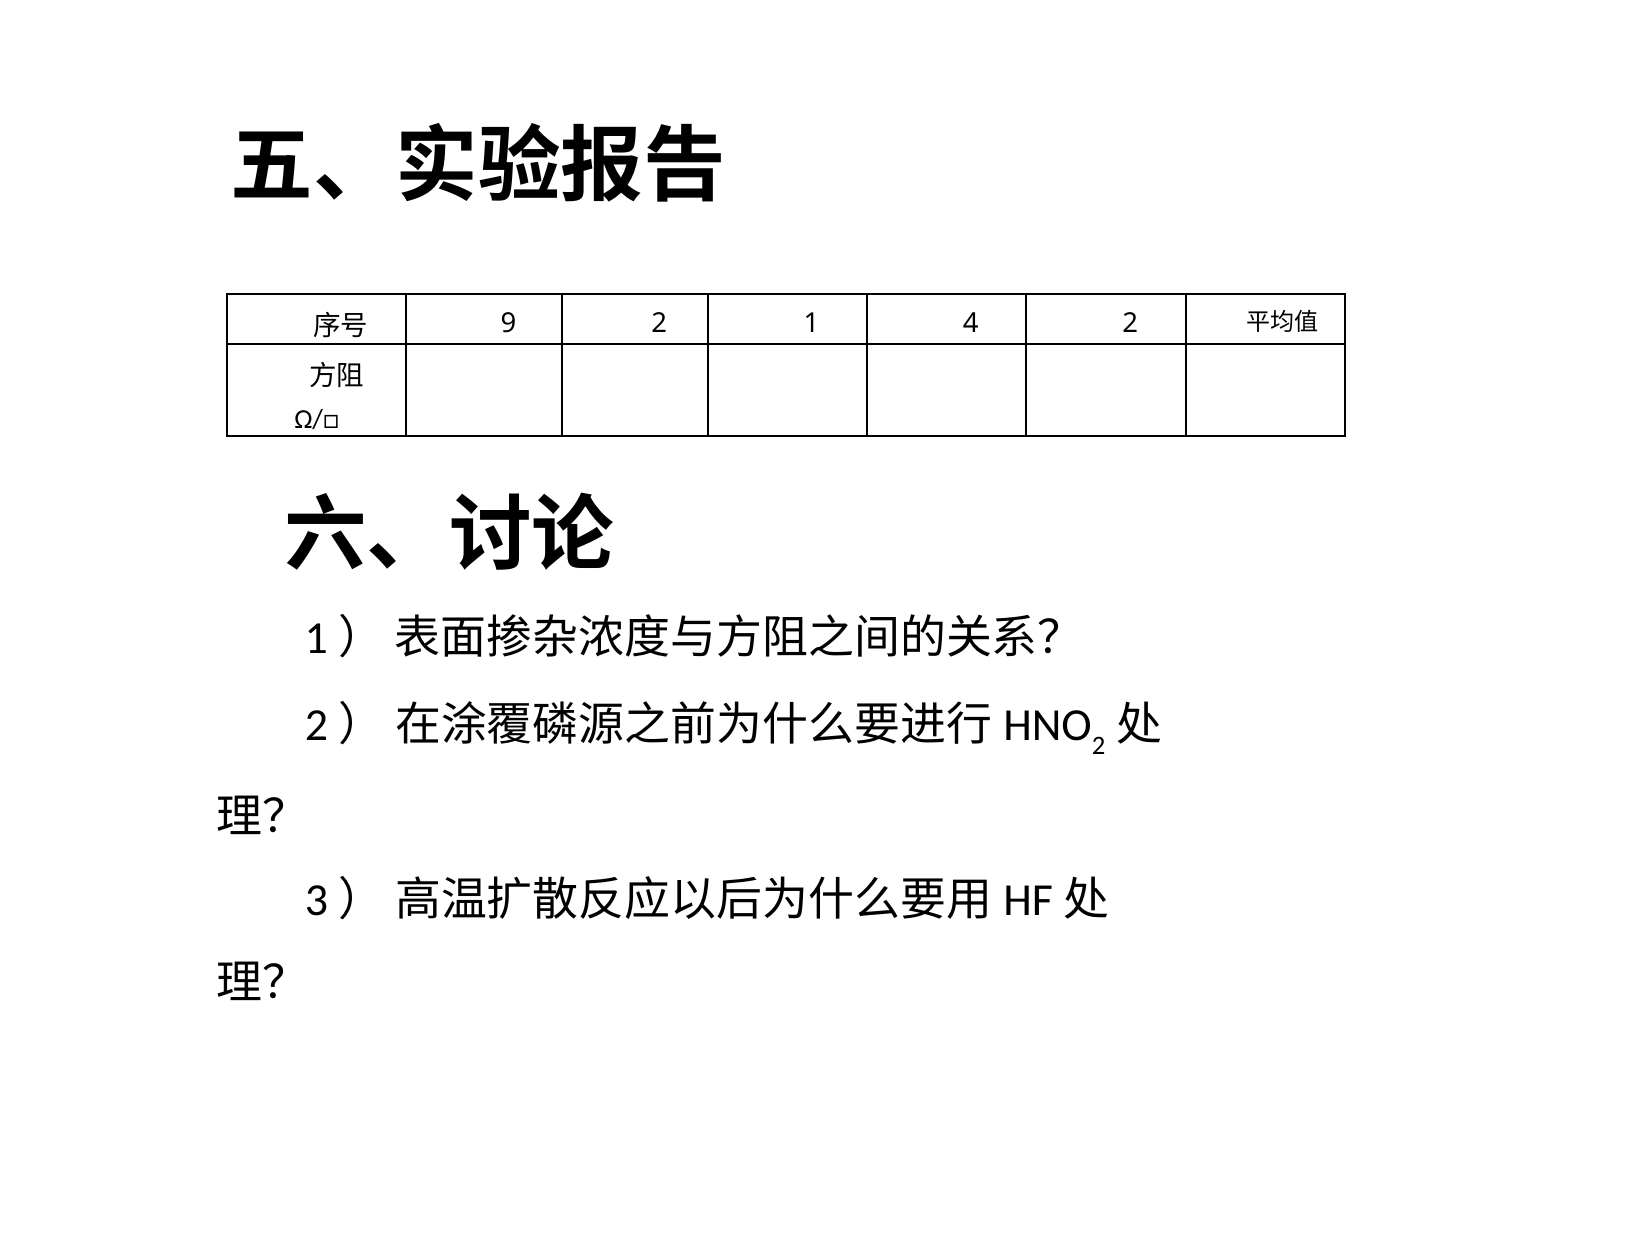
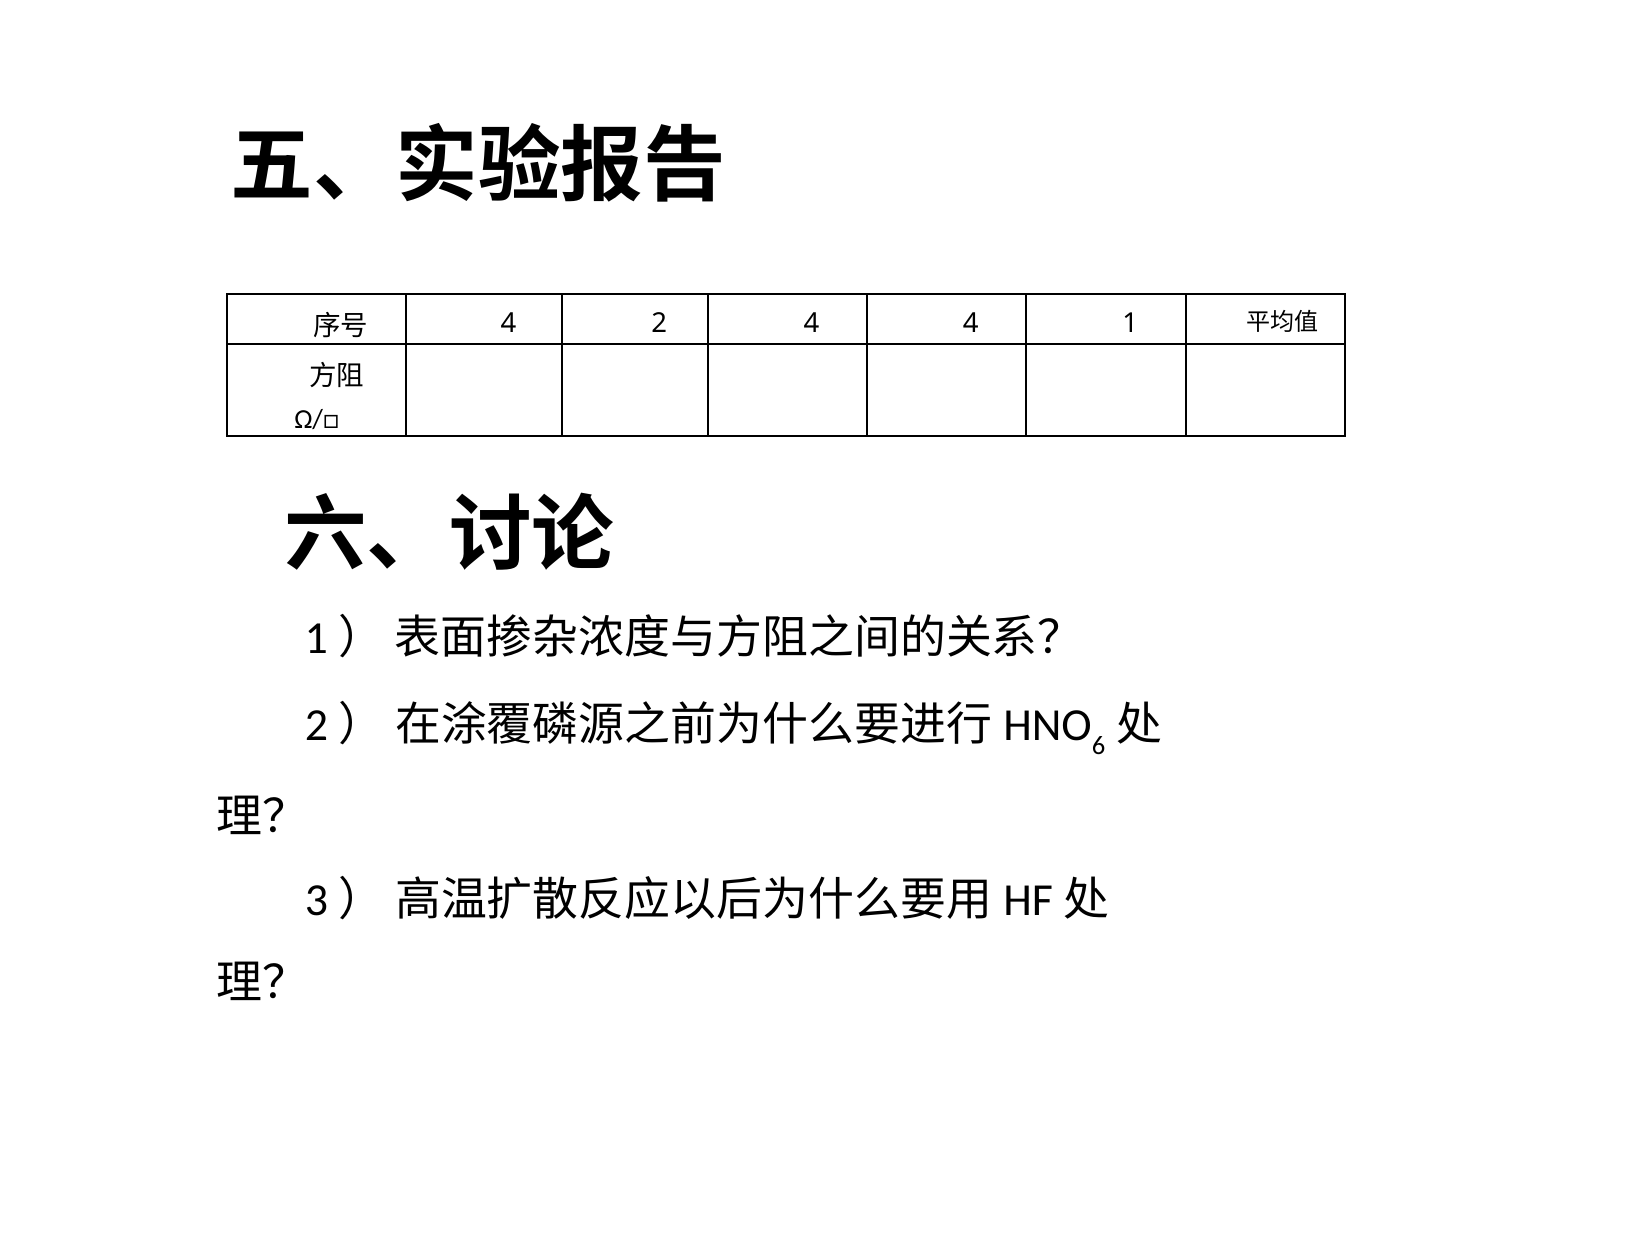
9 at (509, 324): 9 -> 4
2 1: 1 -> 4
4 2: 2 -> 1
2 at (1099, 746): 2 -> 6
